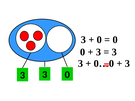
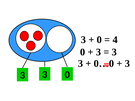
0 at (115, 40): 0 -> 4
